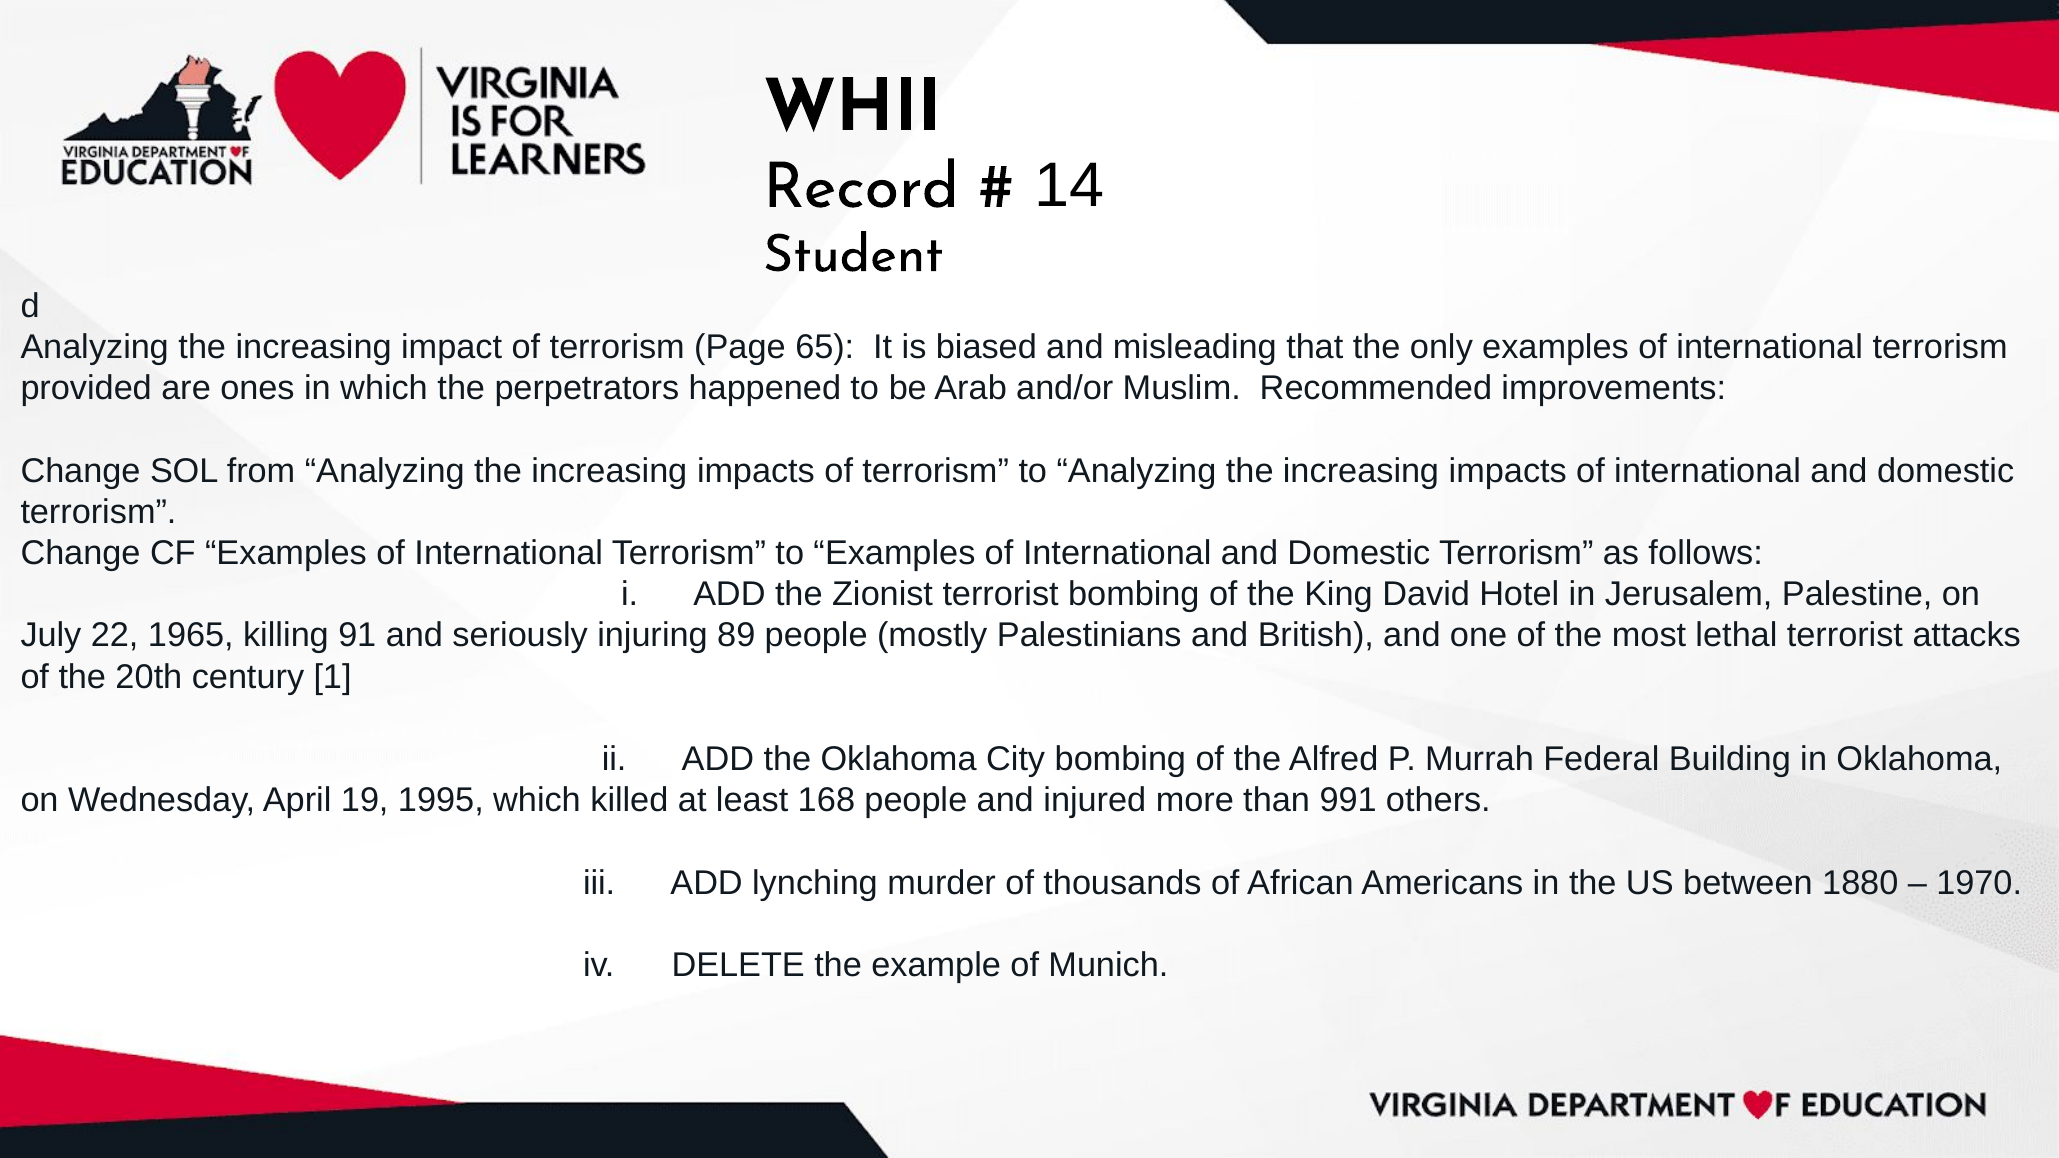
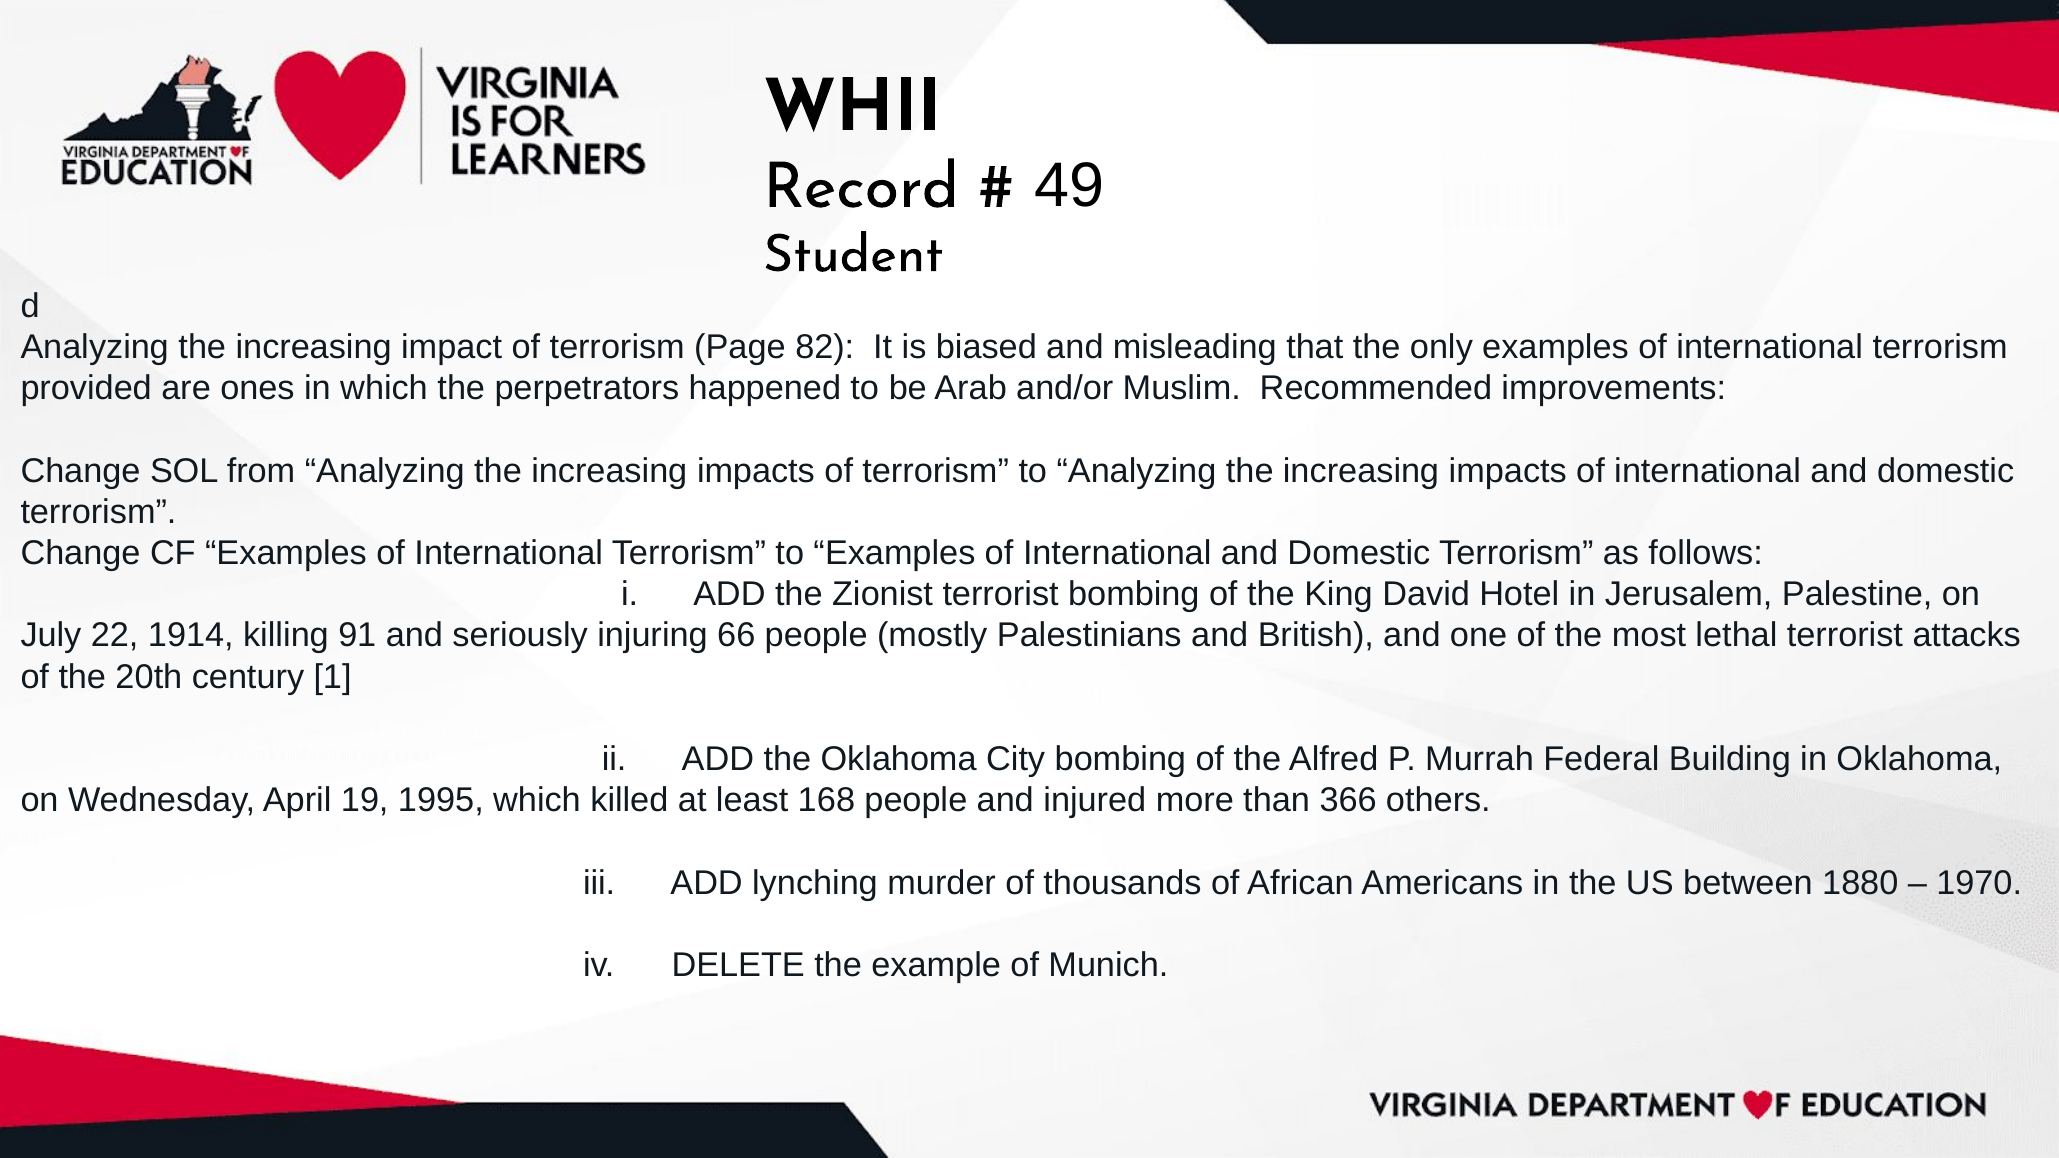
14: 14 -> 49
65: 65 -> 82
1965: 1965 -> 1914
89: 89 -> 66
991: 991 -> 366
